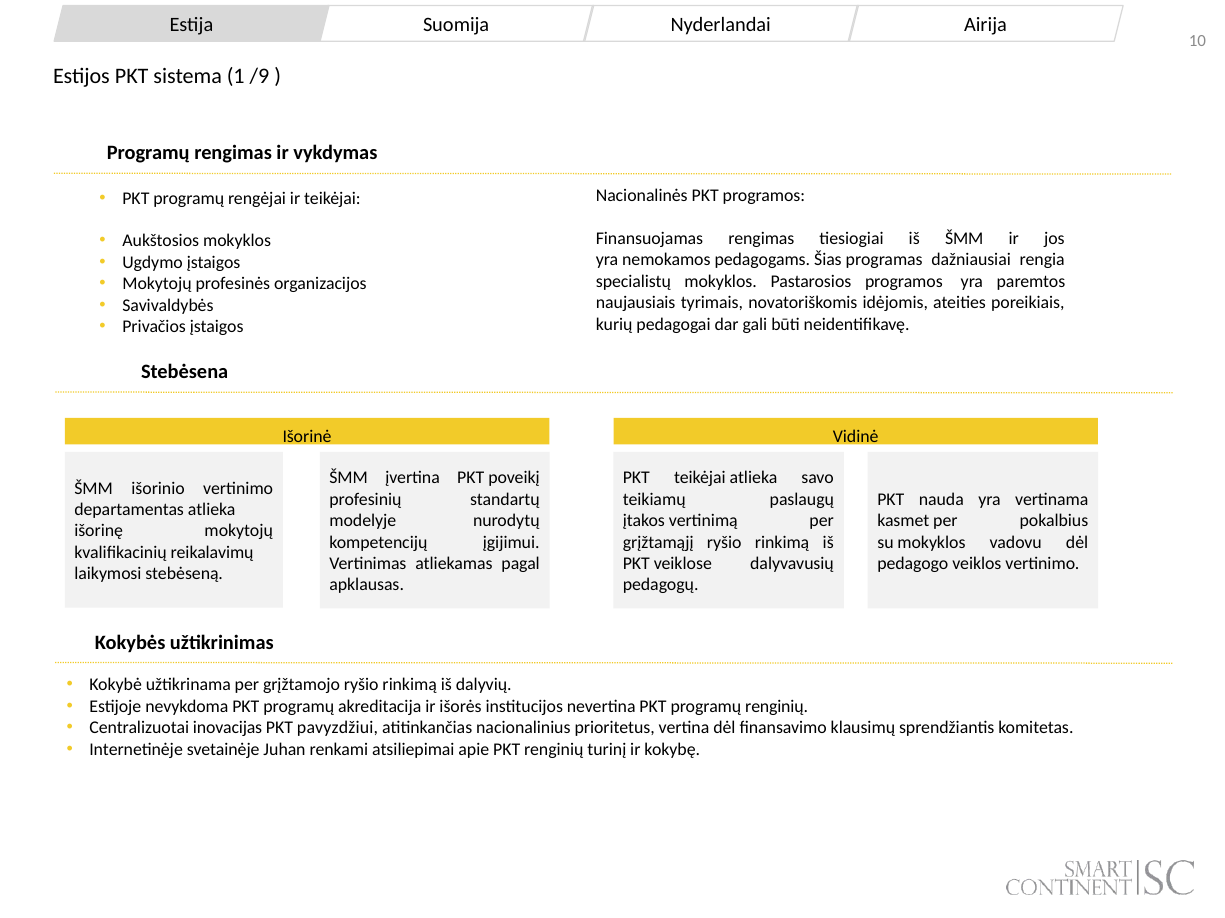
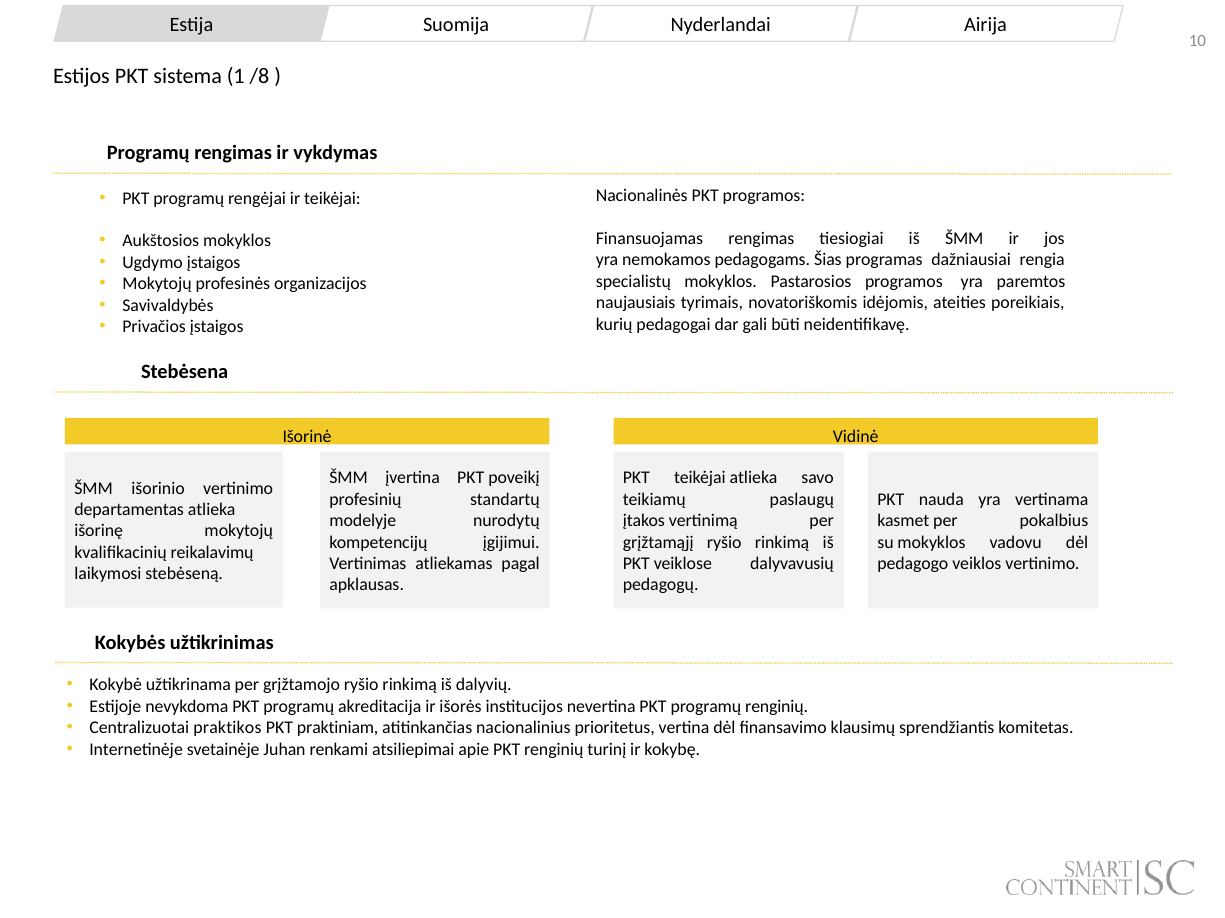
/9: /9 -> /8
inovacijas: inovacijas -> praktikos
pavyzdžiui: pavyzdžiui -> praktiniam
